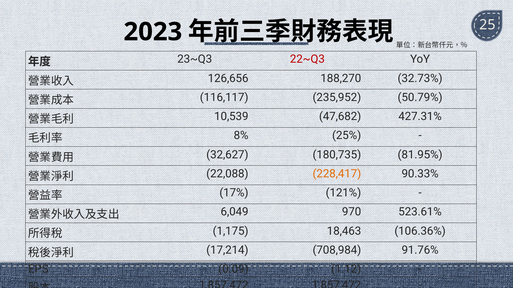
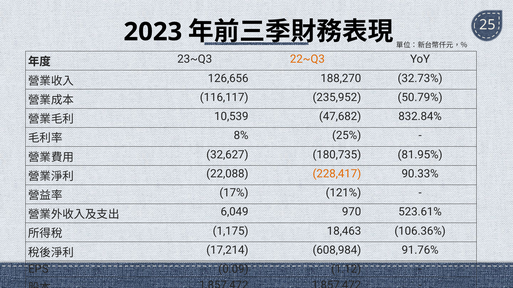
22~Q3 colour: red -> orange
427.31%: 427.31% -> 832.84%
708,984: 708,984 -> 608,984
